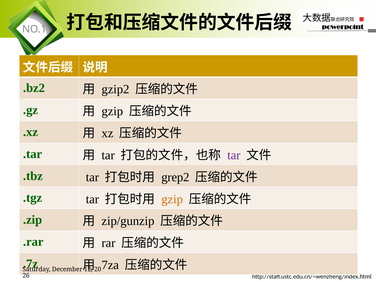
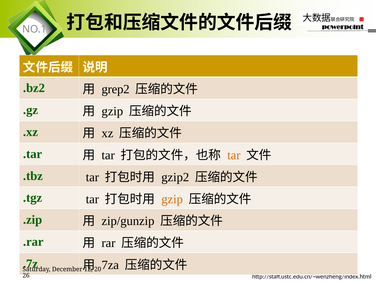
gzip2: gzip2 -> grep2
tar at (234, 155) colour: purple -> orange
grep2: grep2 -> gzip2
